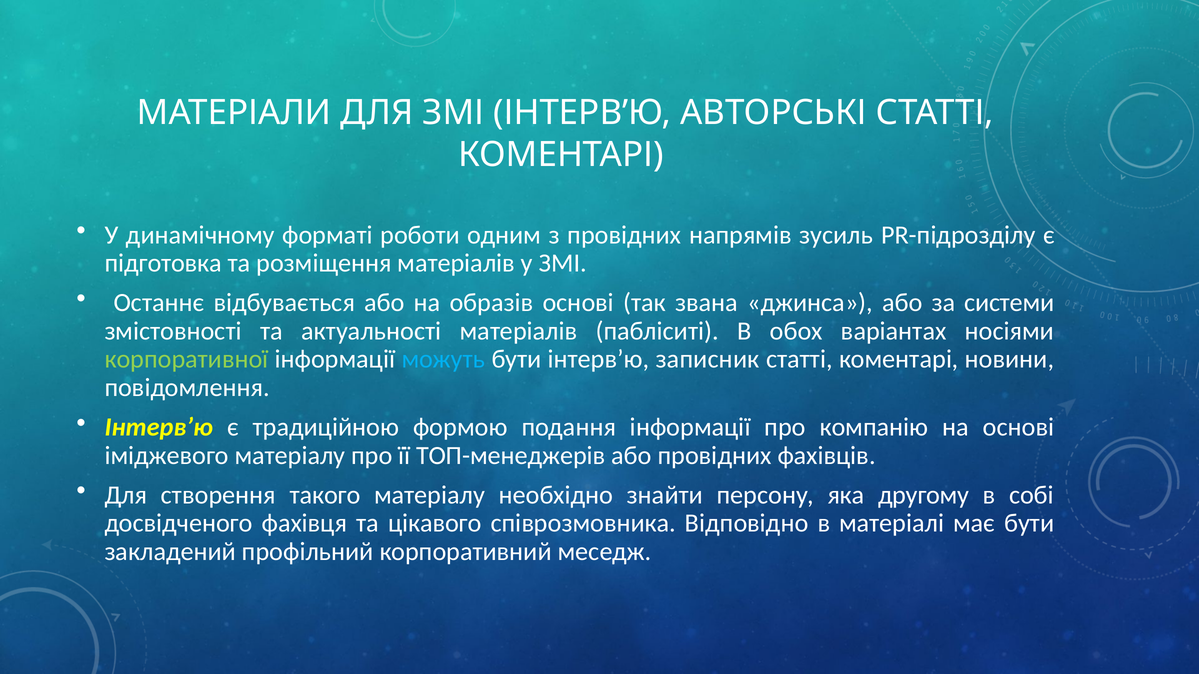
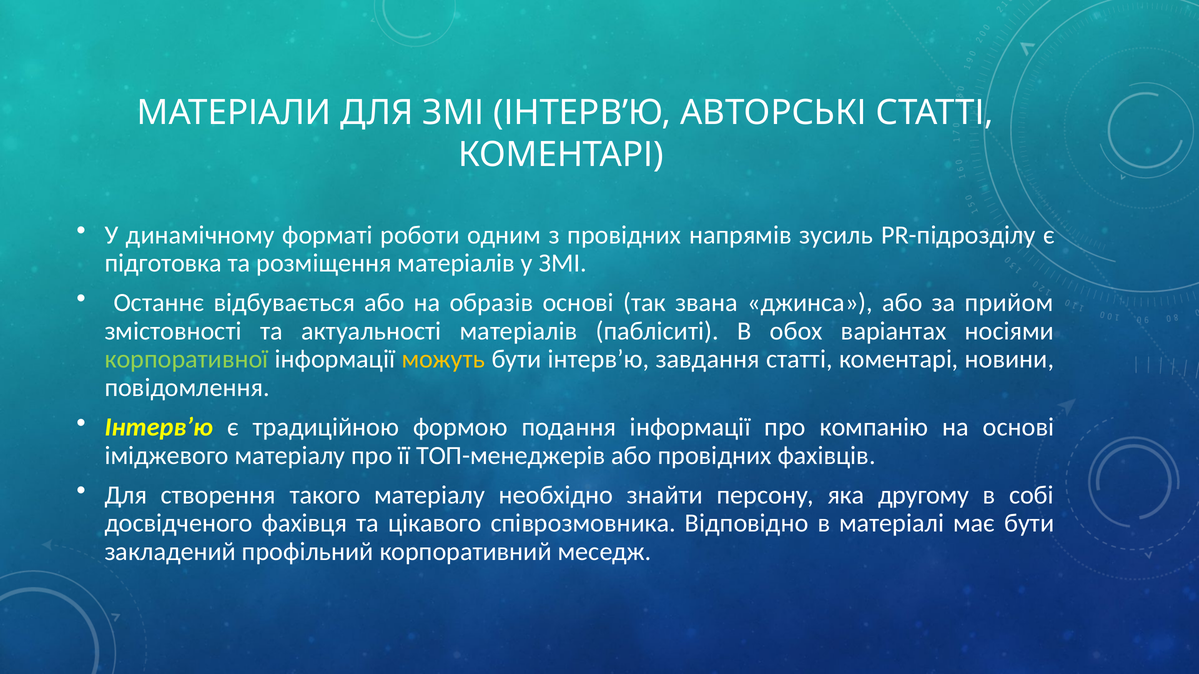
системи: системи -> прийом
можуть colour: light blue -> yellow
записник: записник -> завдання
